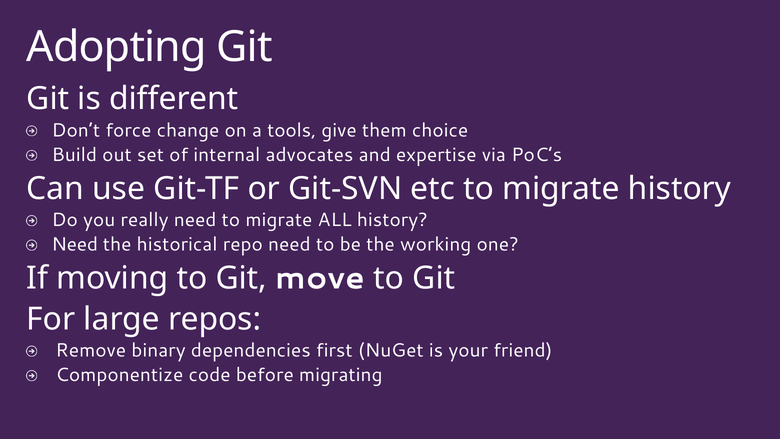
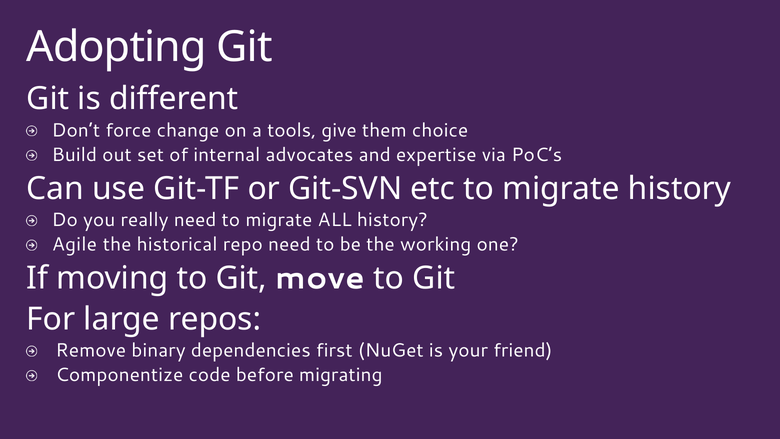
Need at (75, 244): Need -> Agile
